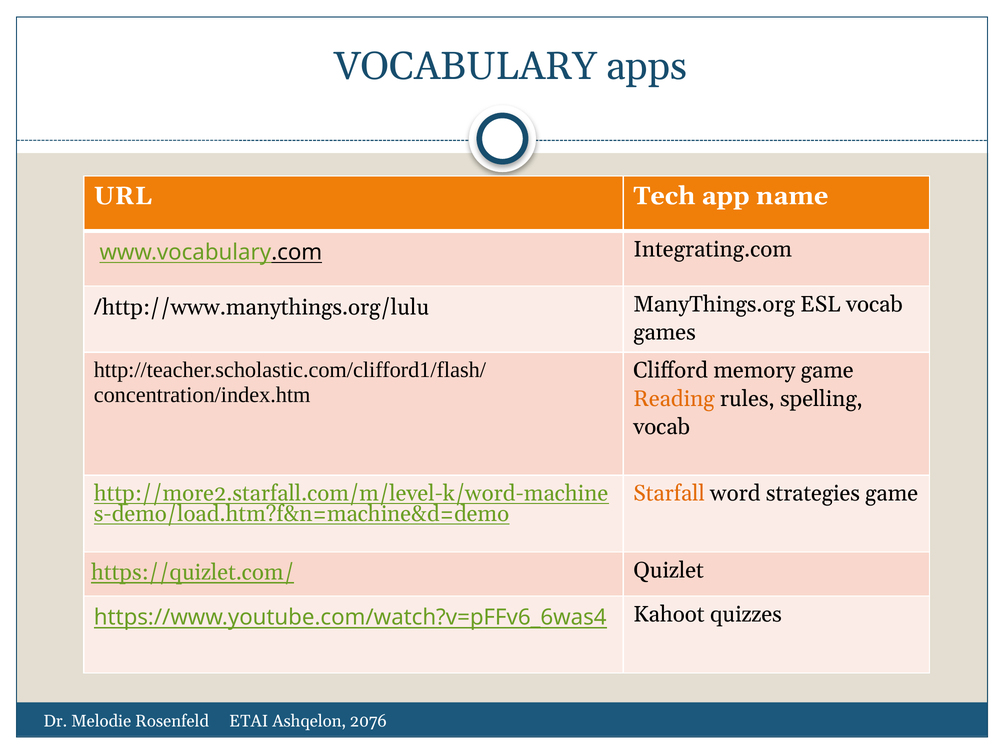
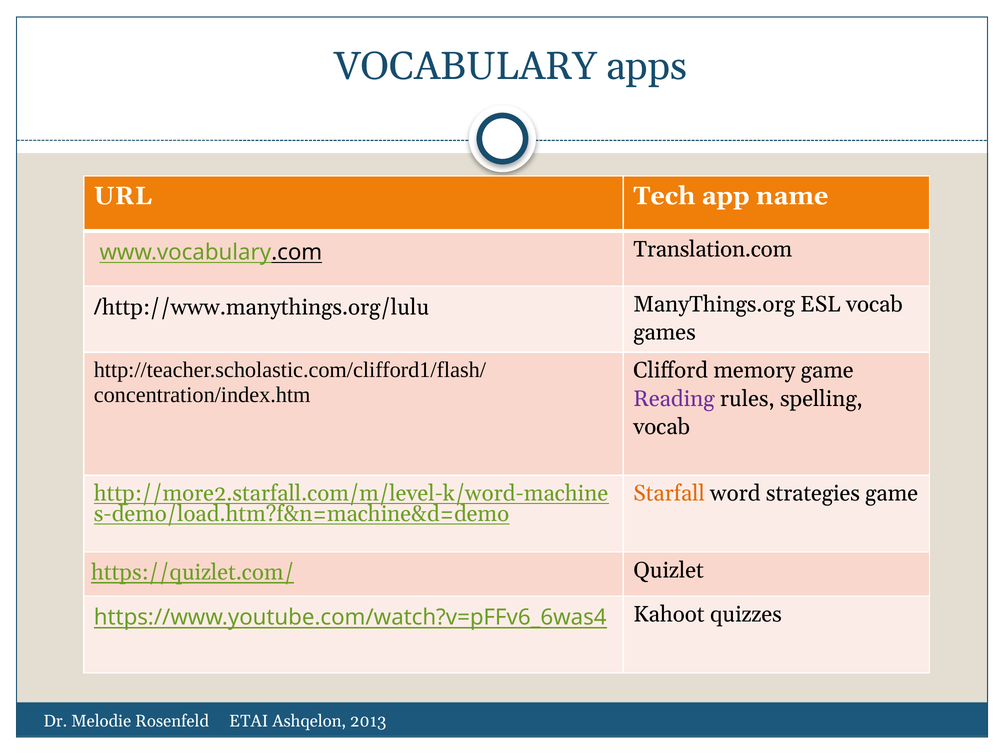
Integrating.com: Integrating.com -> Translation.com
Reading colour: orange -> purple
2076: 2076 -> 2013
